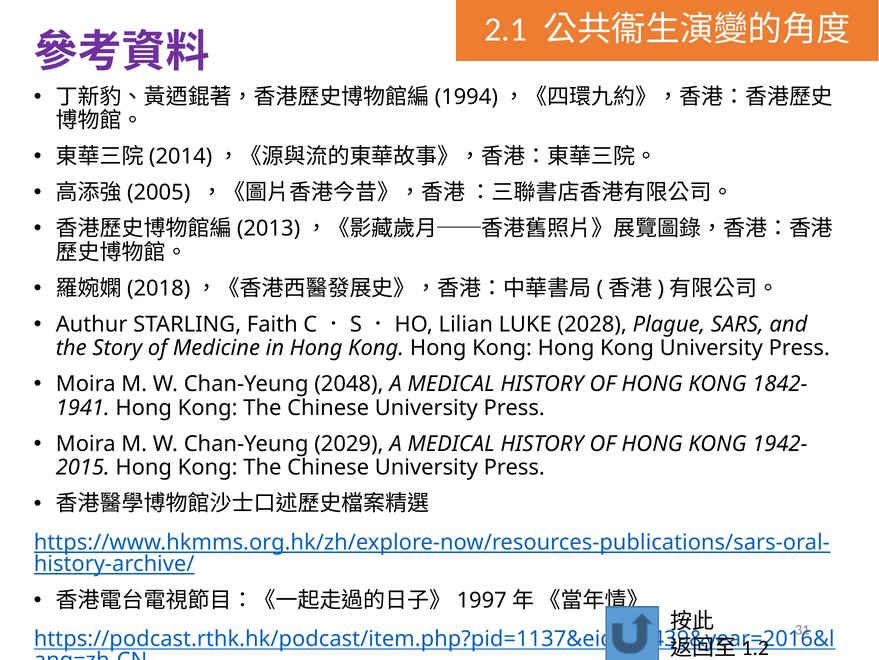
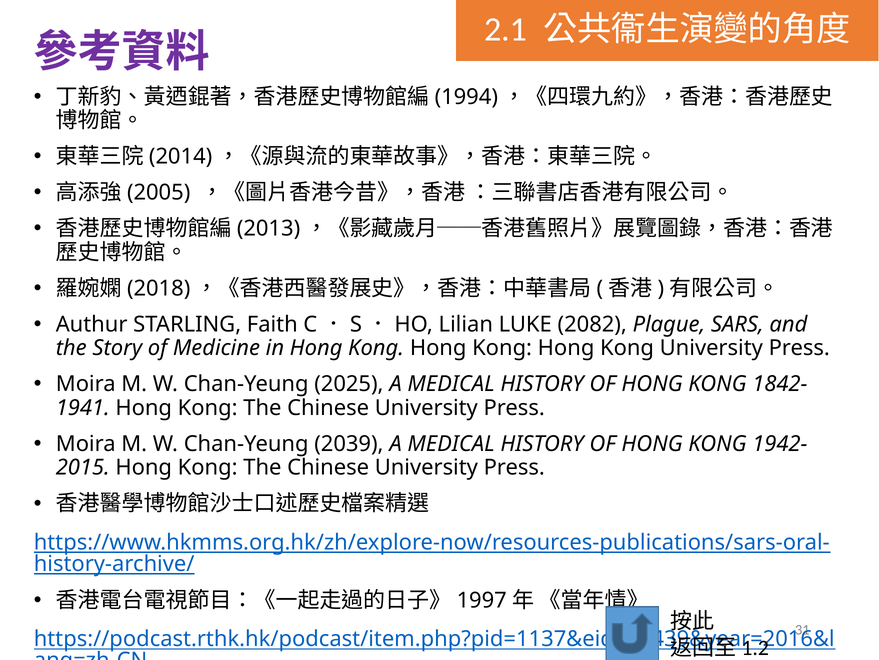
2028: 2028 -> 2082
2048: 2048 -> 2025
2029: 2029 -> 2039
